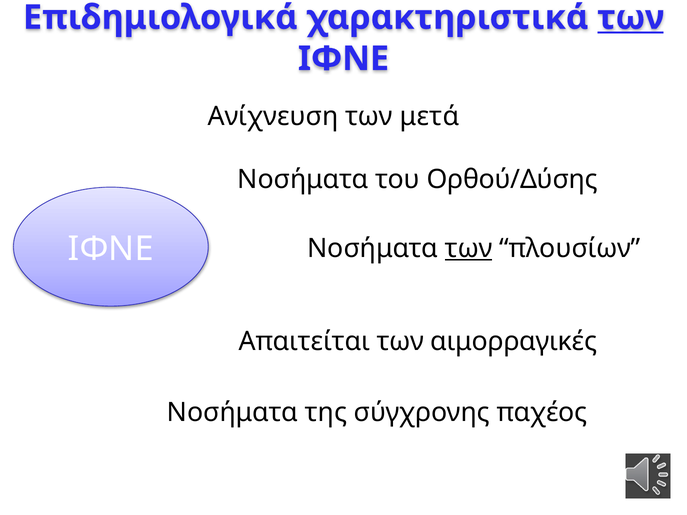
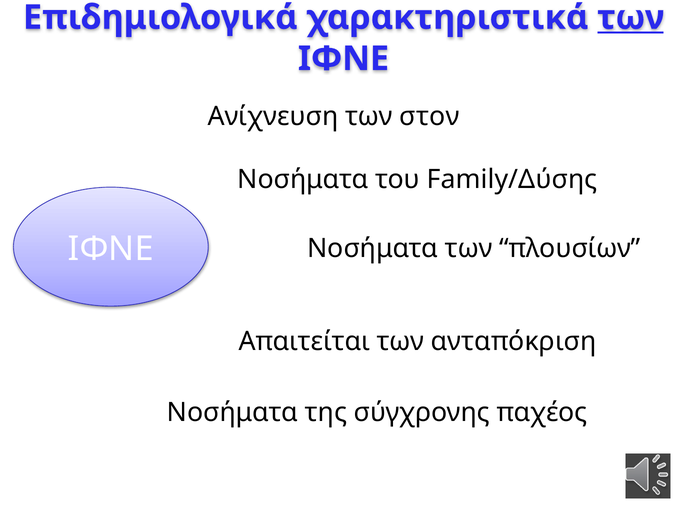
μετά: μετά -> στον
Ορθού/Δύσης: Ορθού/Δύσης -> Family/Δύσης
των at (469, 248) underline: present -> none
αιμορραγικές: αιμορραγικές -> ανταπόκριση
